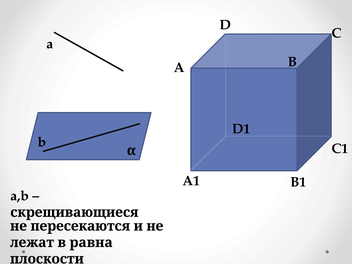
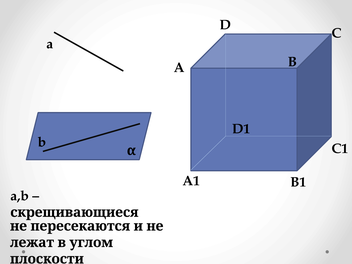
равна: равна -> углом
